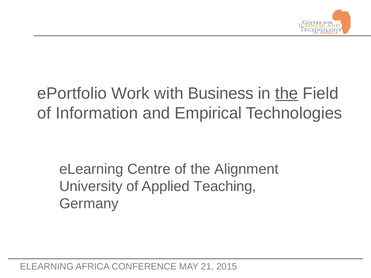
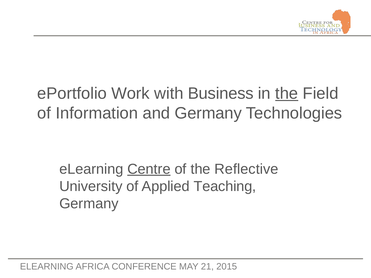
and Empirical: Empirical -> Germany
Centre underline: none -> present
Alignment: Alignment -> Reflective
